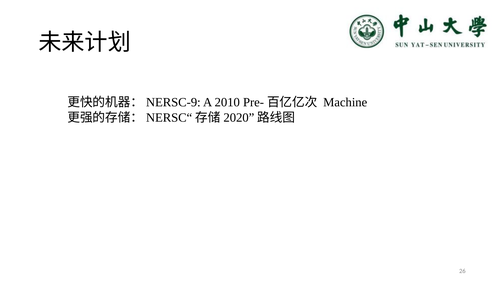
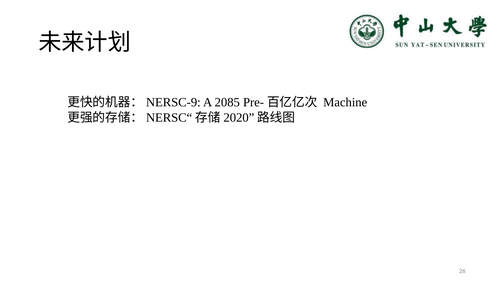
2010: 2010 -> 2085
